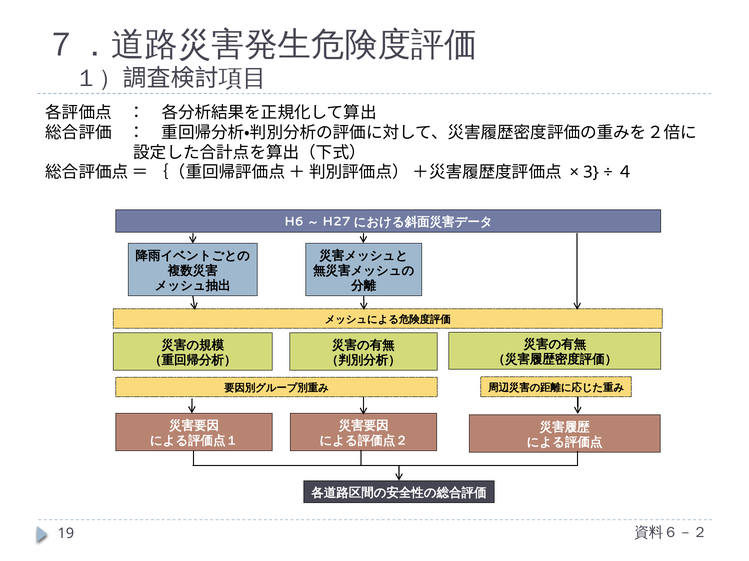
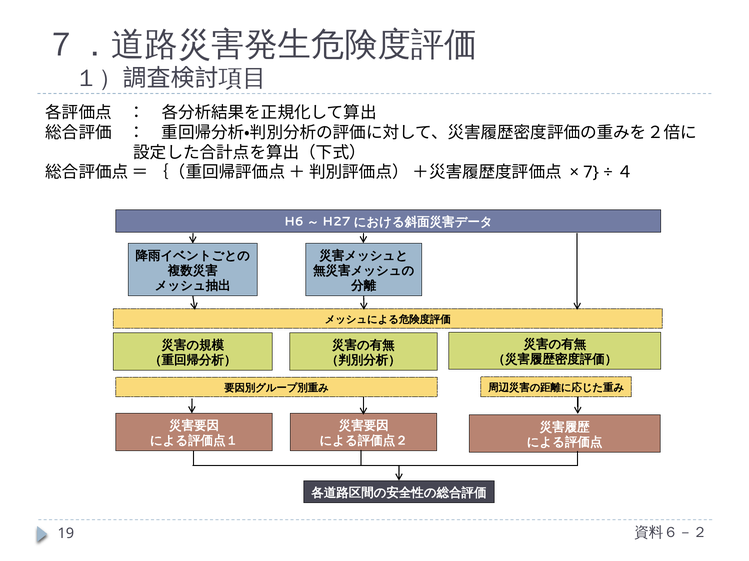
3: 3 -> 7
